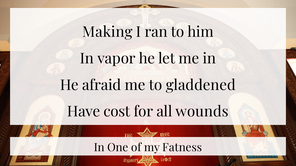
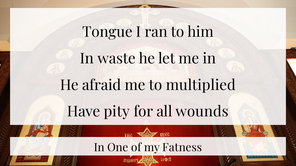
Making: Making -> Tongue
vapor: vapor -> waste
gladdened: gladdened -> multiplied
cost: cost -> pity
